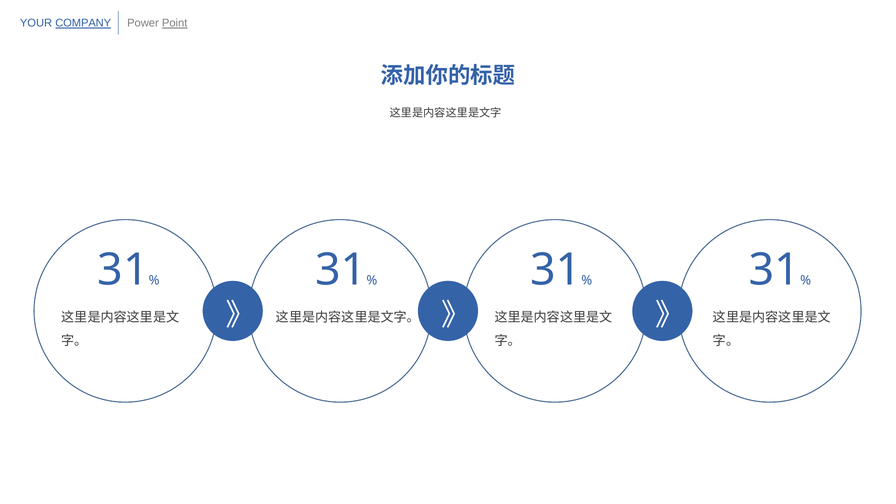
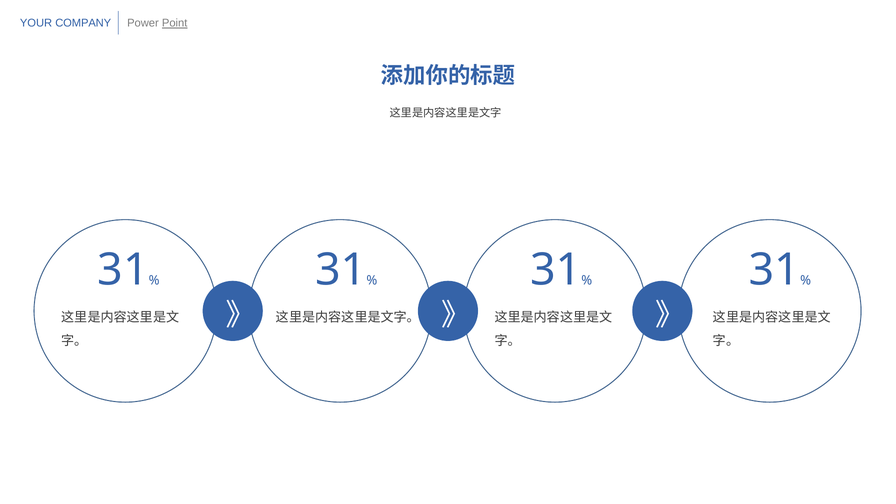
COMPANY underline: present -> none
